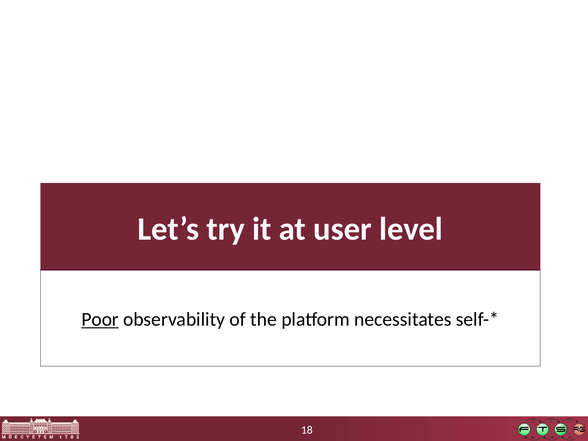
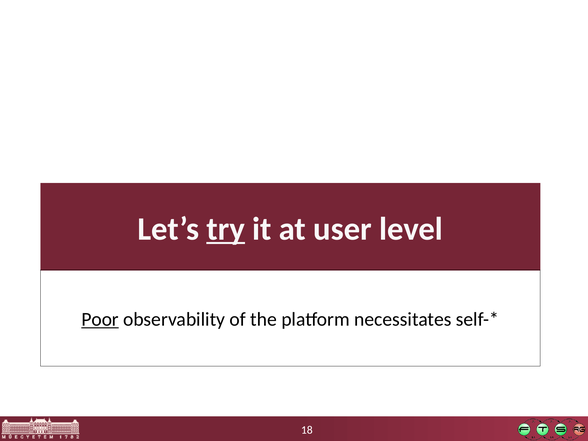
try underline: none -> present
